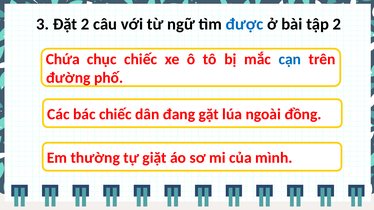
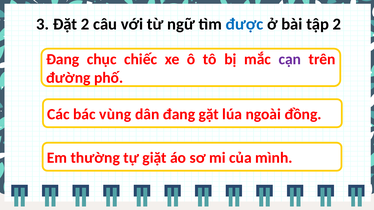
Chứa at (63, 59): Chứa -> Đang
cạn colour: blue -> purple
bác chiếc: chiếc -> vùng
